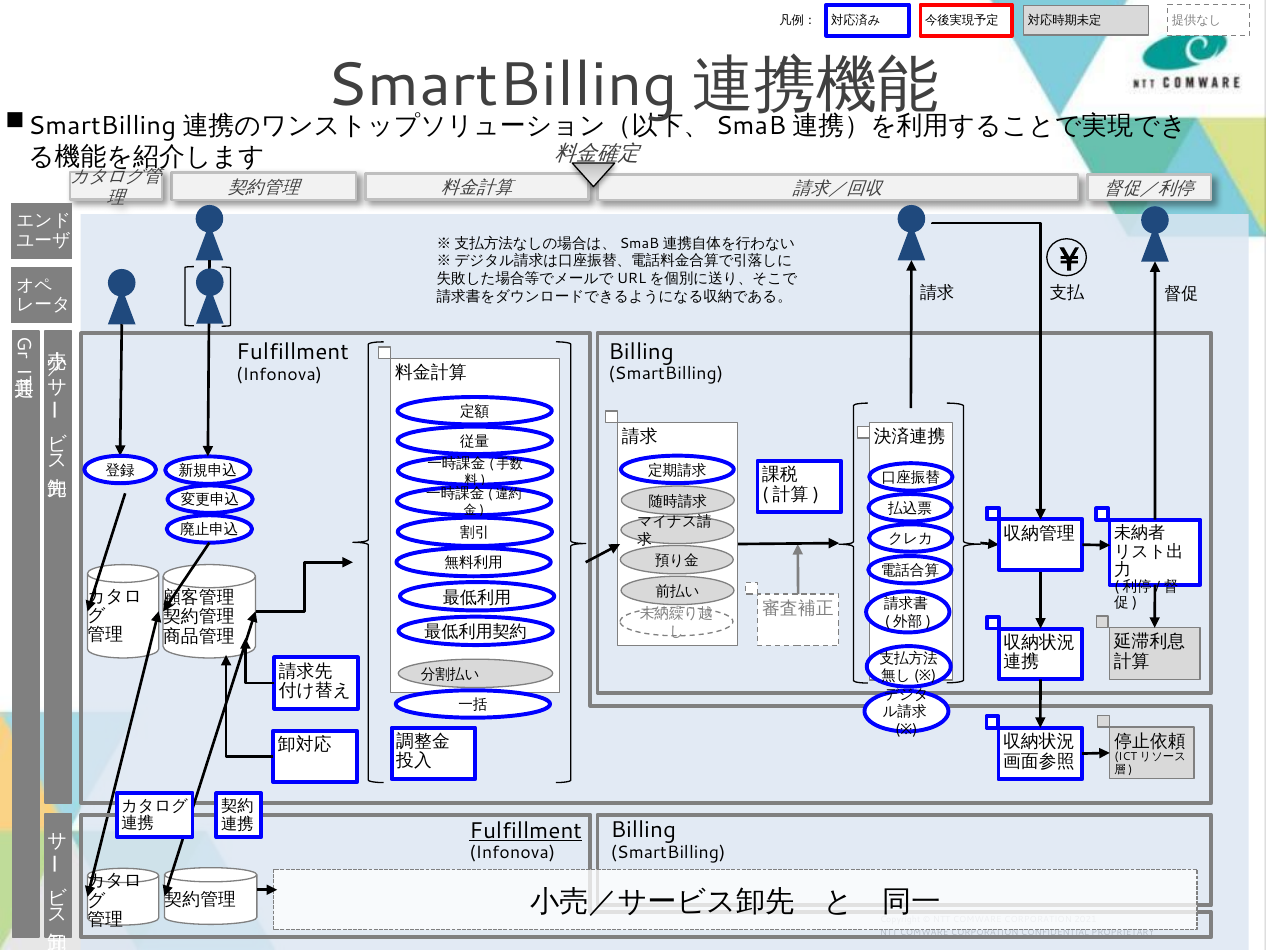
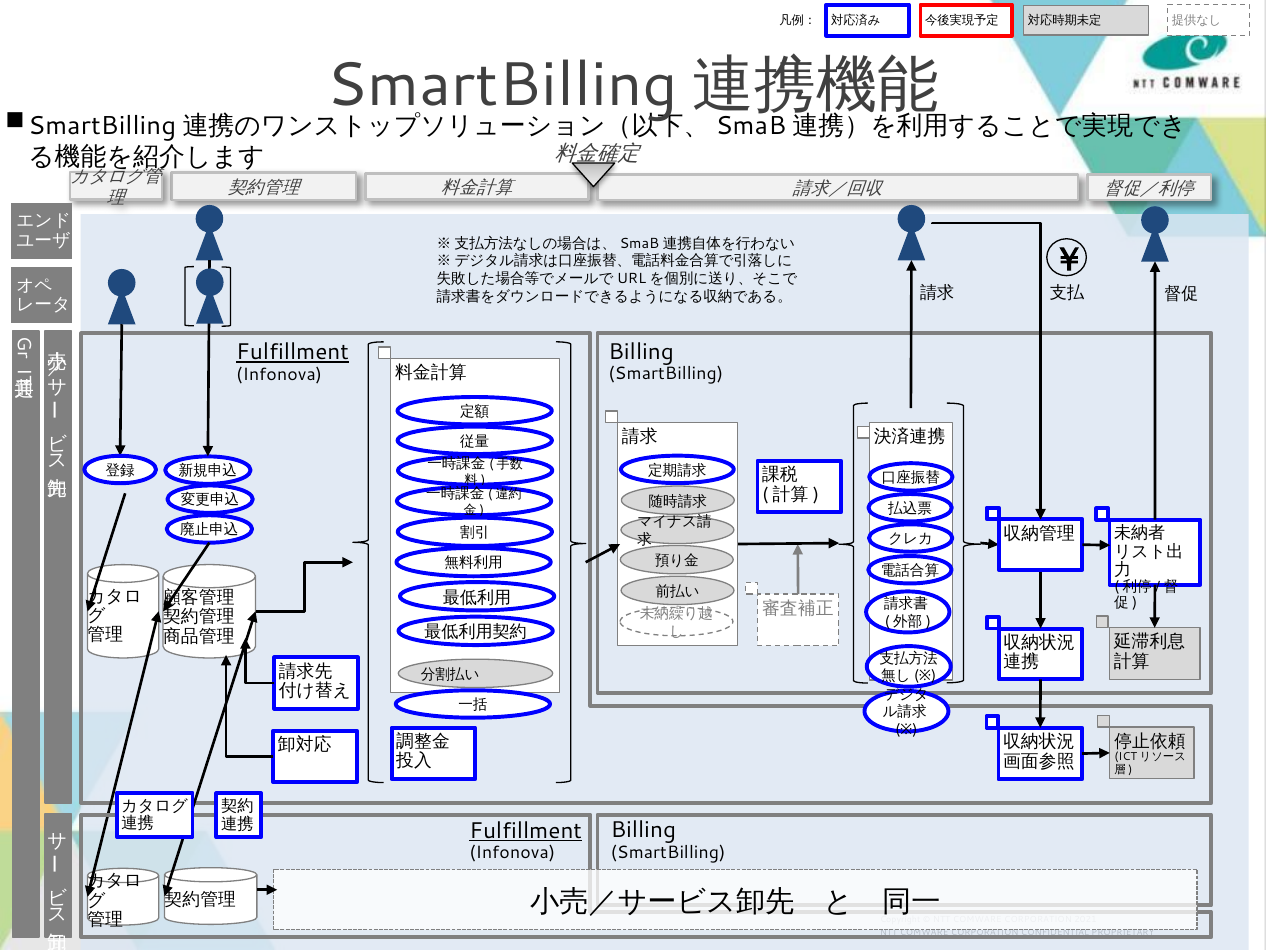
Fulfillment at (293, 352) underline: none -> present
